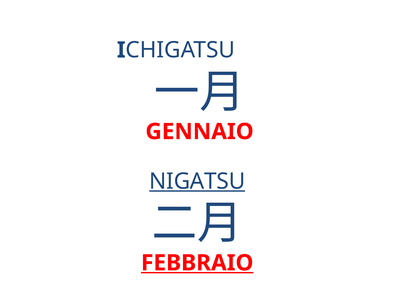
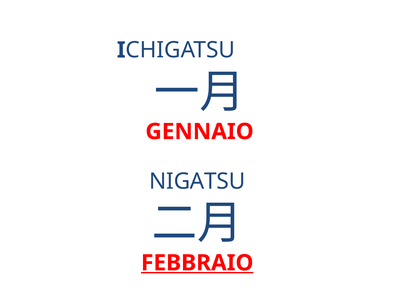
NIGATSU underline: present -> none
